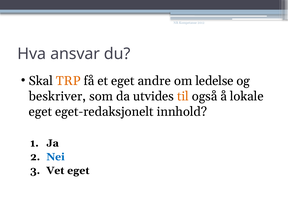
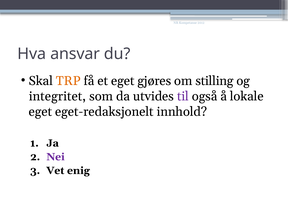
andre: andre -> gjøres
ledelse: ledelse -> stilling
beskriver: beskriver -> integritet
til colour: orange -> purple
Nei colour: blue -> purple
Vet eget: eget -> enig
